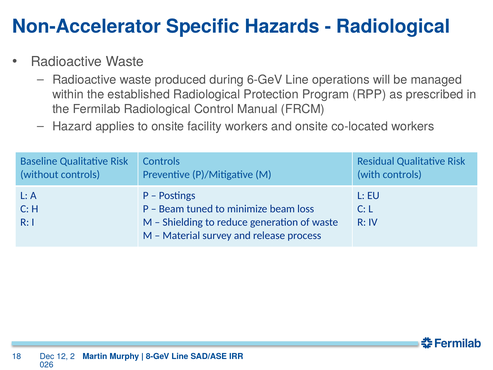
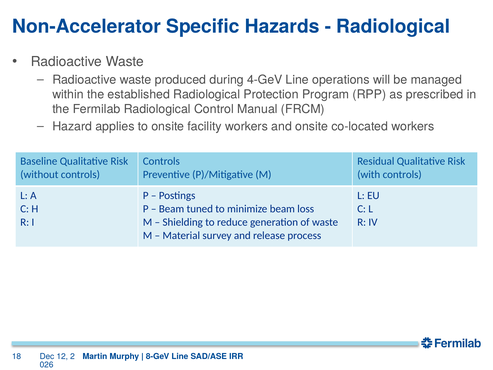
6-GeV: 6-GeV -> 4-GeV
